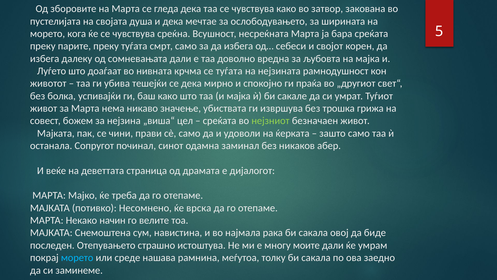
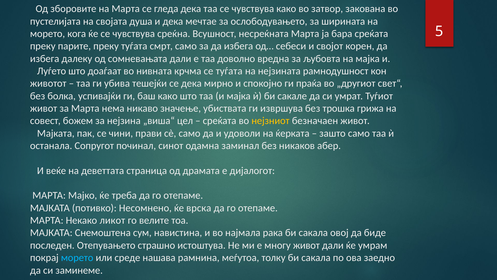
нејзниот colour: light green -> yellow
начин: начин -> ликот
многу моите: моите -> живот
